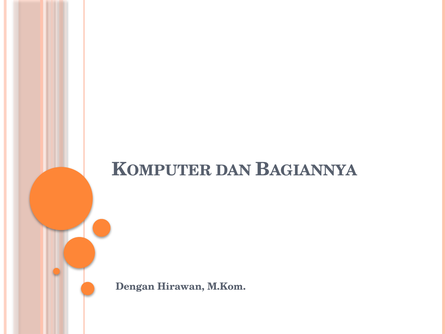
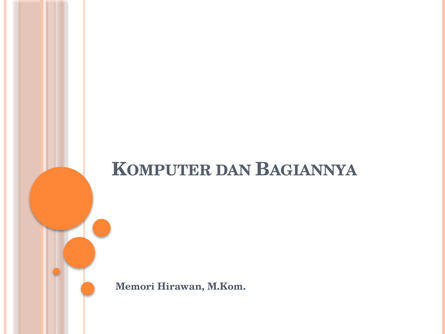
Dengan: Dengan -> Memori
